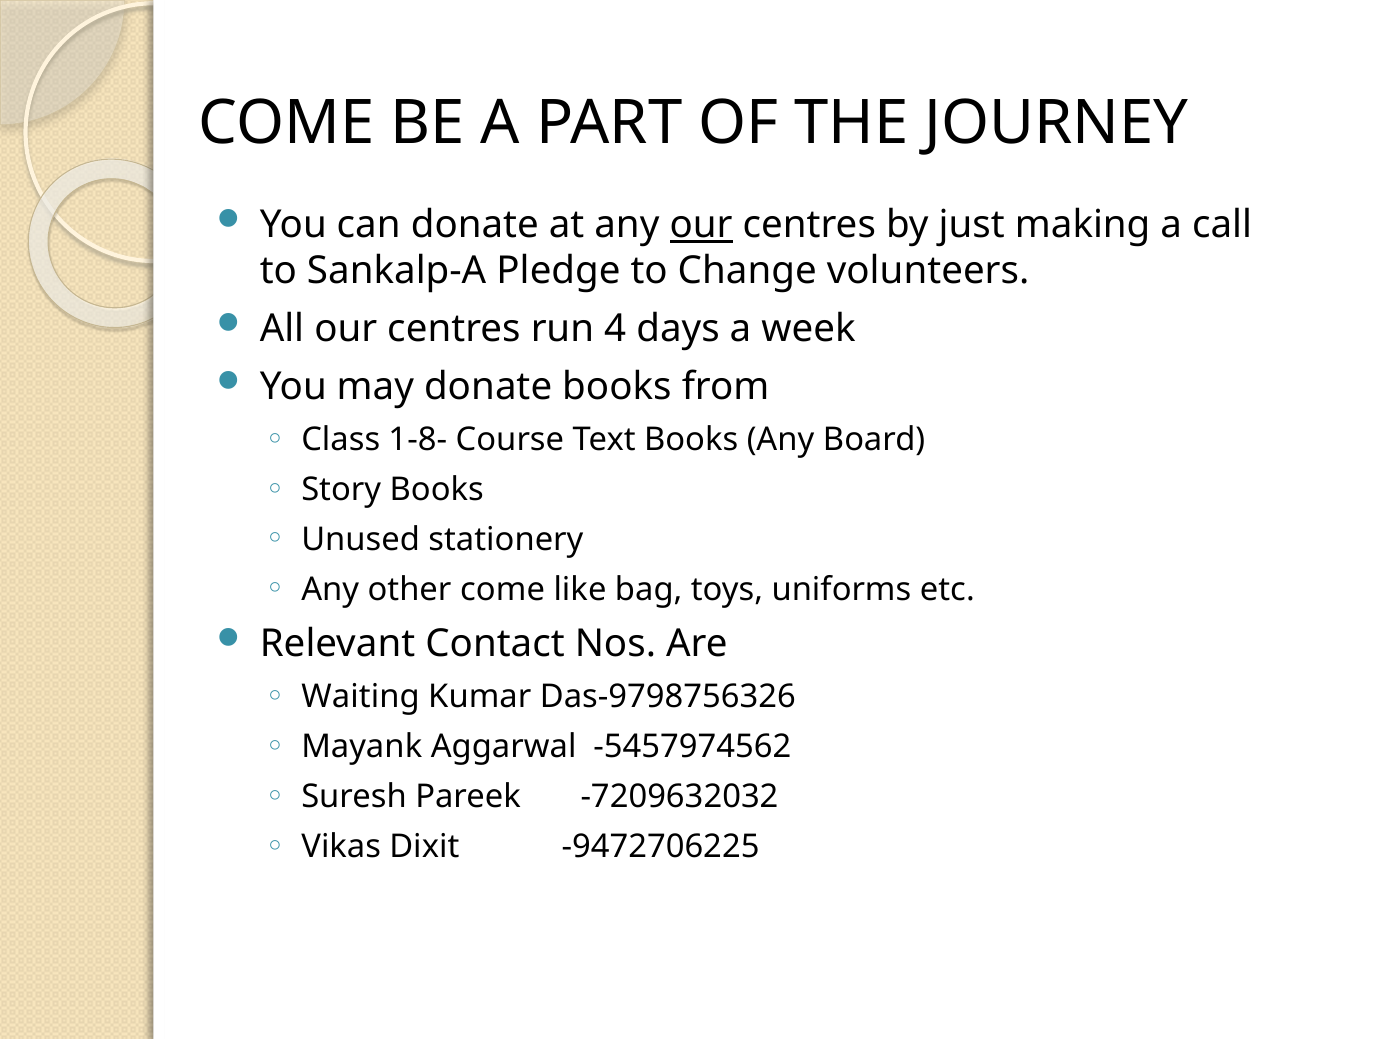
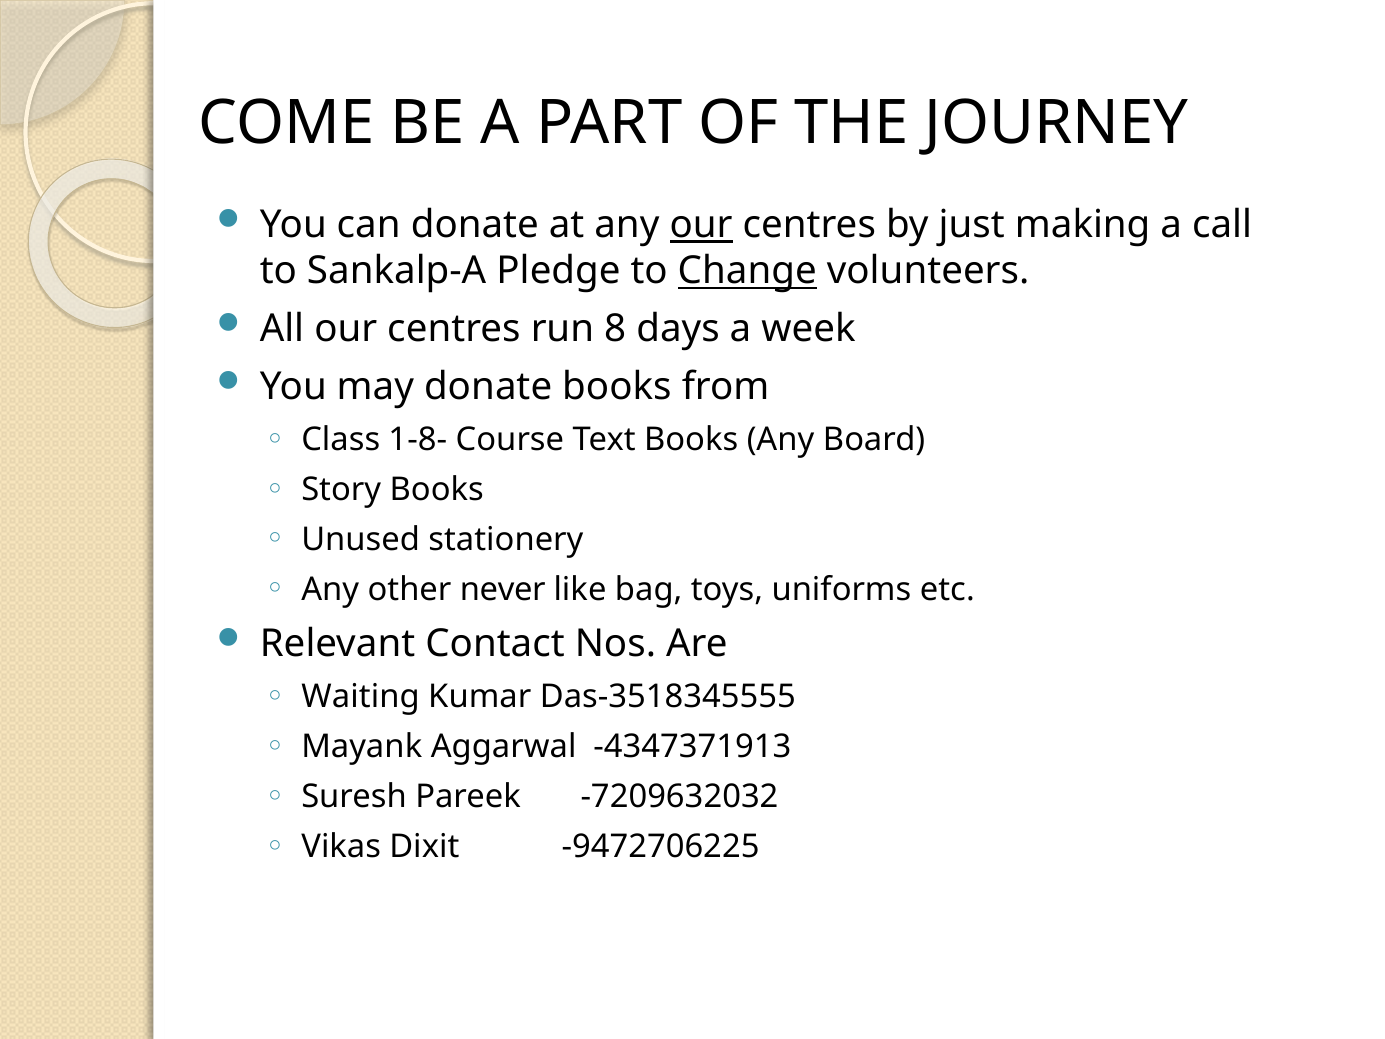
Change underline: none -> present
4: 4 -> 8
other come: come -> never
Das-9798756326: Das-9798756326 -> Das-3518345555
-5457974562: -5457974562 -> -4347371913
